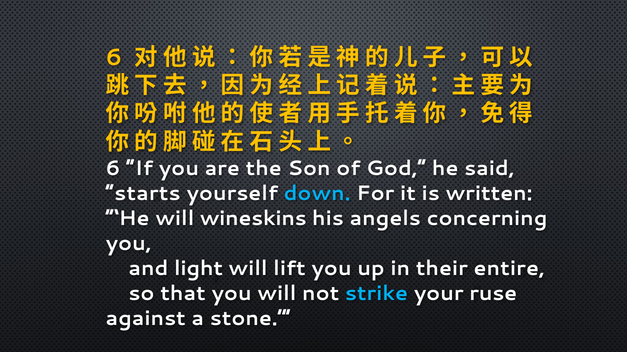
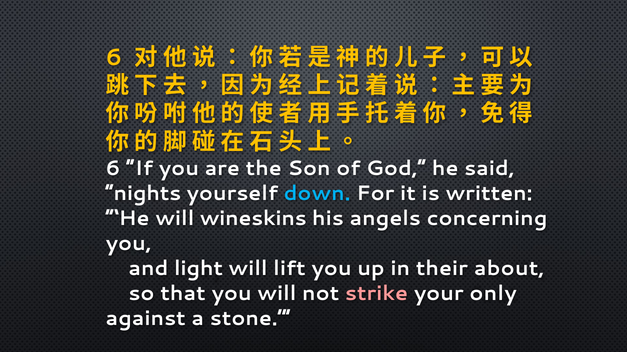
starts: starts -> nights
entire: entire -> about
strike colour: light blue -> pink
ruse: ruse -> only
